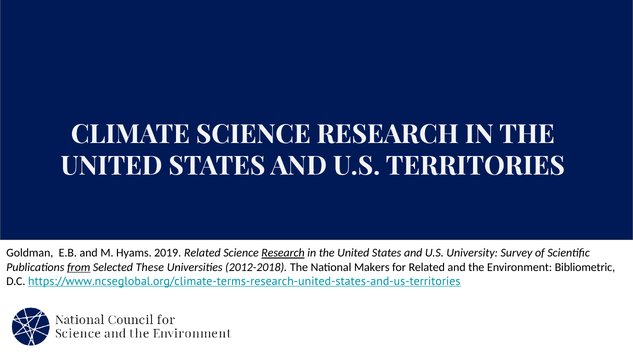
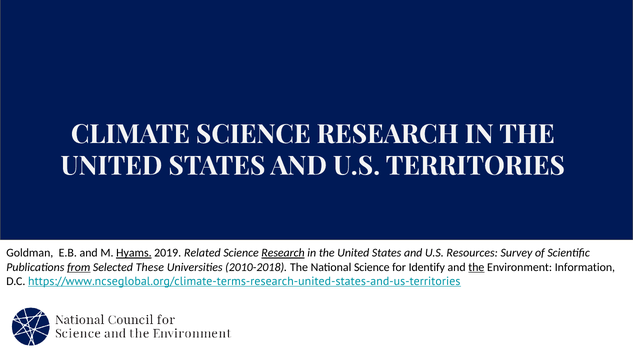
Hyams underline: none -> present
University: University -> Resources
2012-2018: 2012-2018 -> 2010-2018
National Makers: Makers -> Science
for Related: Related -> Identify
the at (476, 267) underline: none -> present
Bibliometric: Bibliometric -> Information
